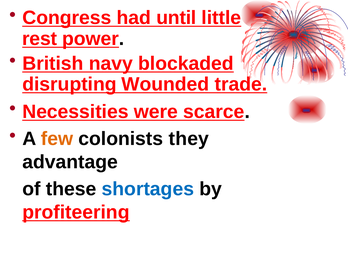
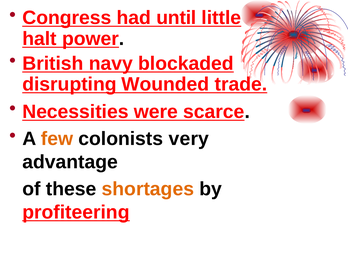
rest: rest -> halt
they: they -> very
shortages colour: blue -> orange
